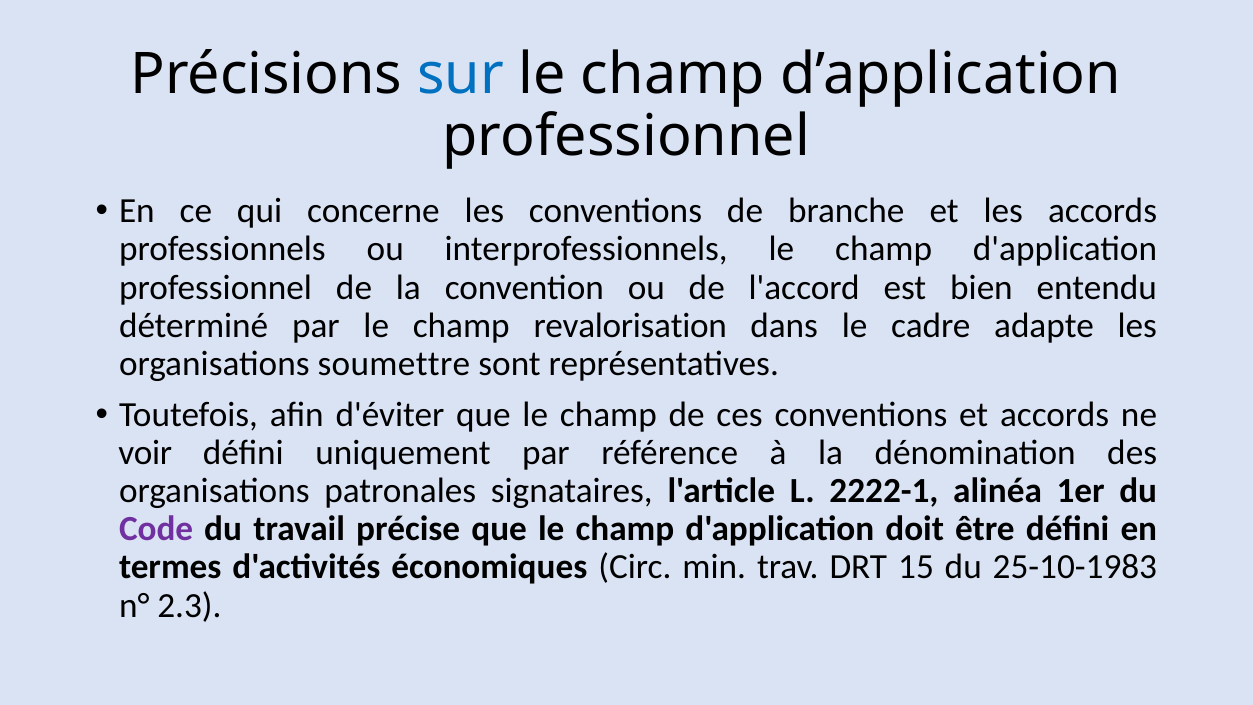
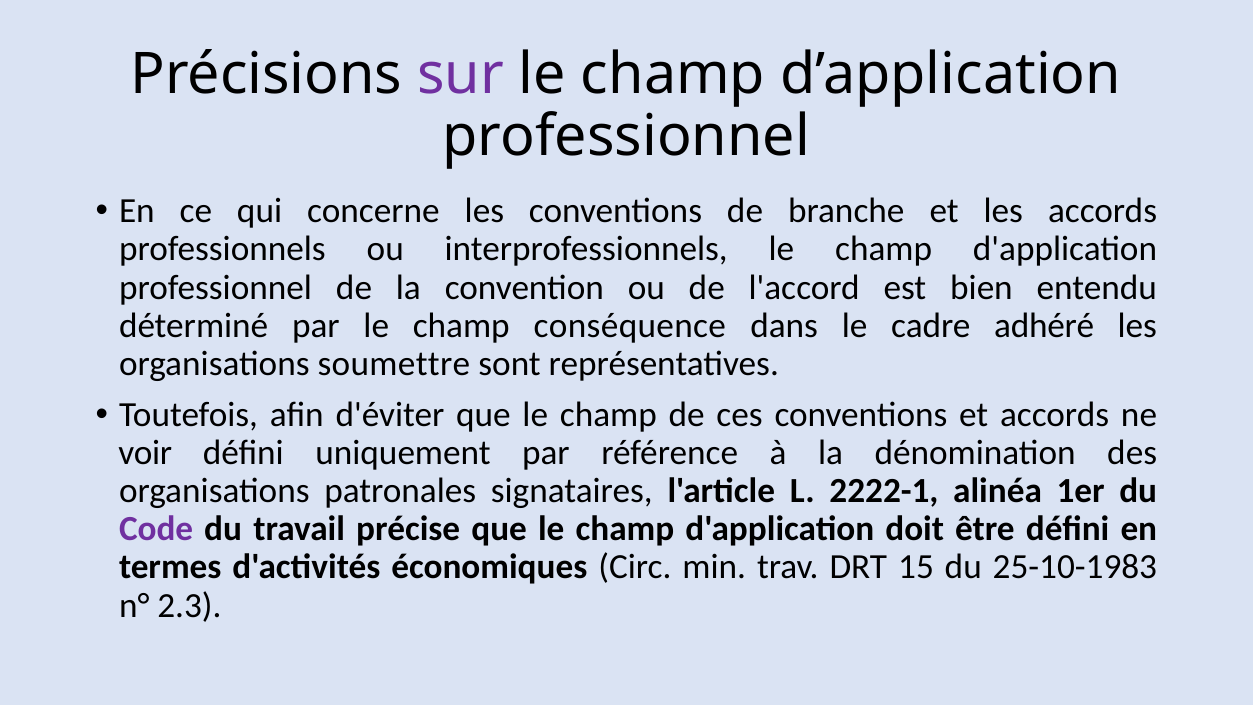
sur colour: blue -> purple
revalorisation: revalorisation -> conséquence
adapte: adapte -> adhéré
